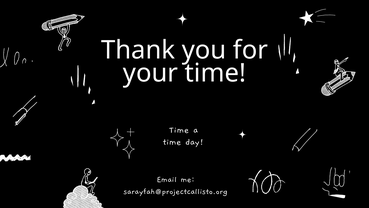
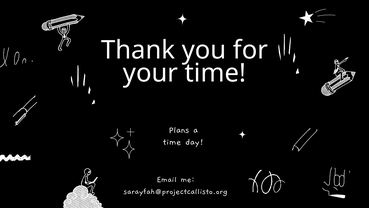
Time at (179, 129): Time -> Plans
